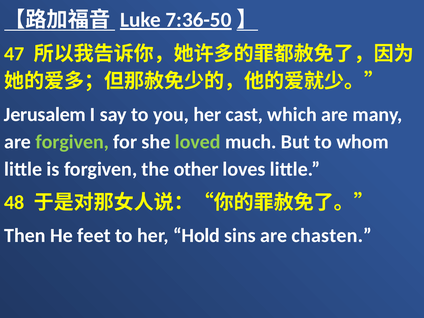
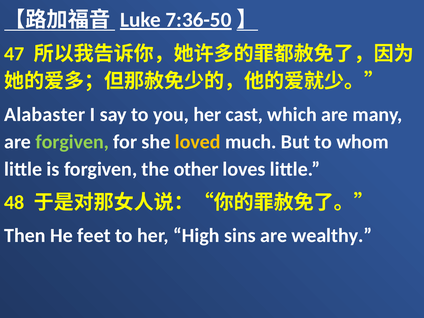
Jerusalem: Jerusalem -> Alabaster
loved colour: light green -> yellow
Hold: Hold -> High
chasten: chasten -> wealthy
